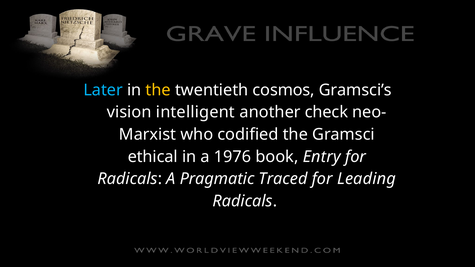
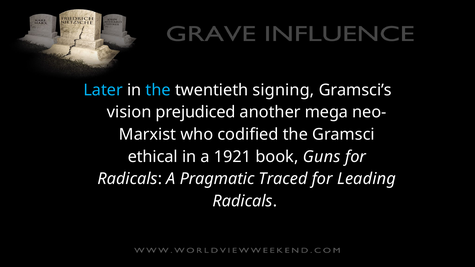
the at (158, 90) colour: yellow -> light blue
cosmos: cosmos -> signing
intelligent: intelligent -> prejudiced
check: check -> mega
1976: 1976 -> 1921
Entry: Entry -> Guns
